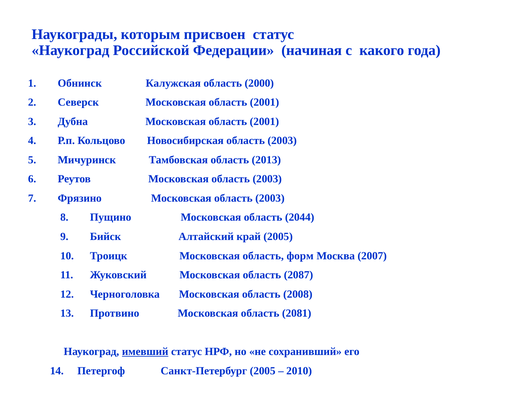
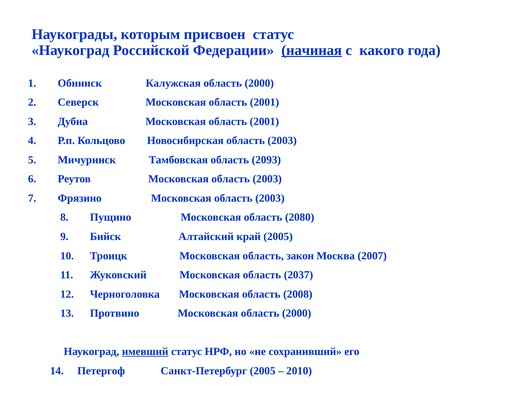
начиная underline: none -> present
2013: 2013 -> 2093
2044: 2044 -> 2080
форм: форм -> закон
2087: 2087 -> 2037
Московская область 2081: 2081 -> 2000
